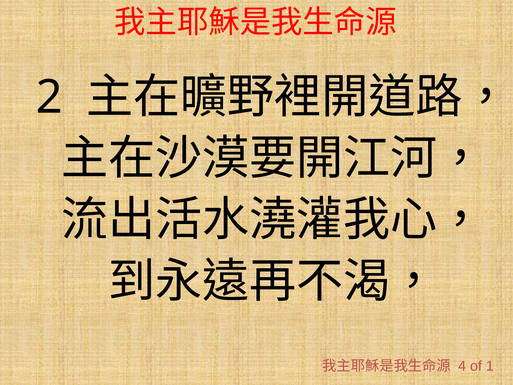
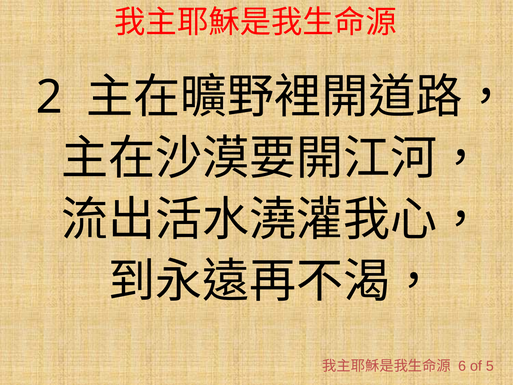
4: 4 -> 6
1: 1 -> 5
